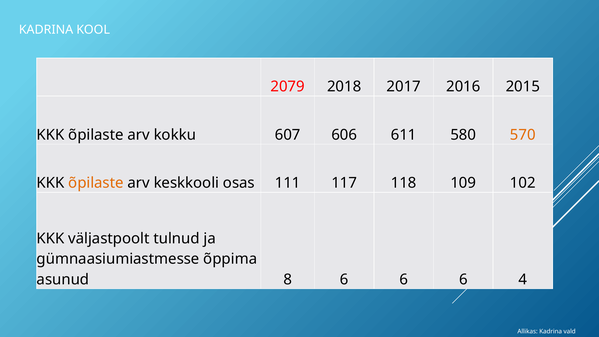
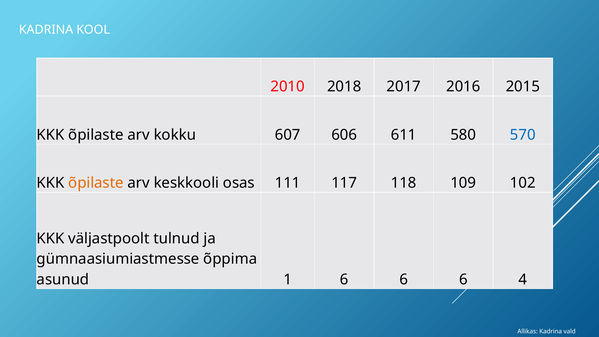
2079: 2079 -> 2010
570 colour: orange -> blue
8: 8 -> 1
